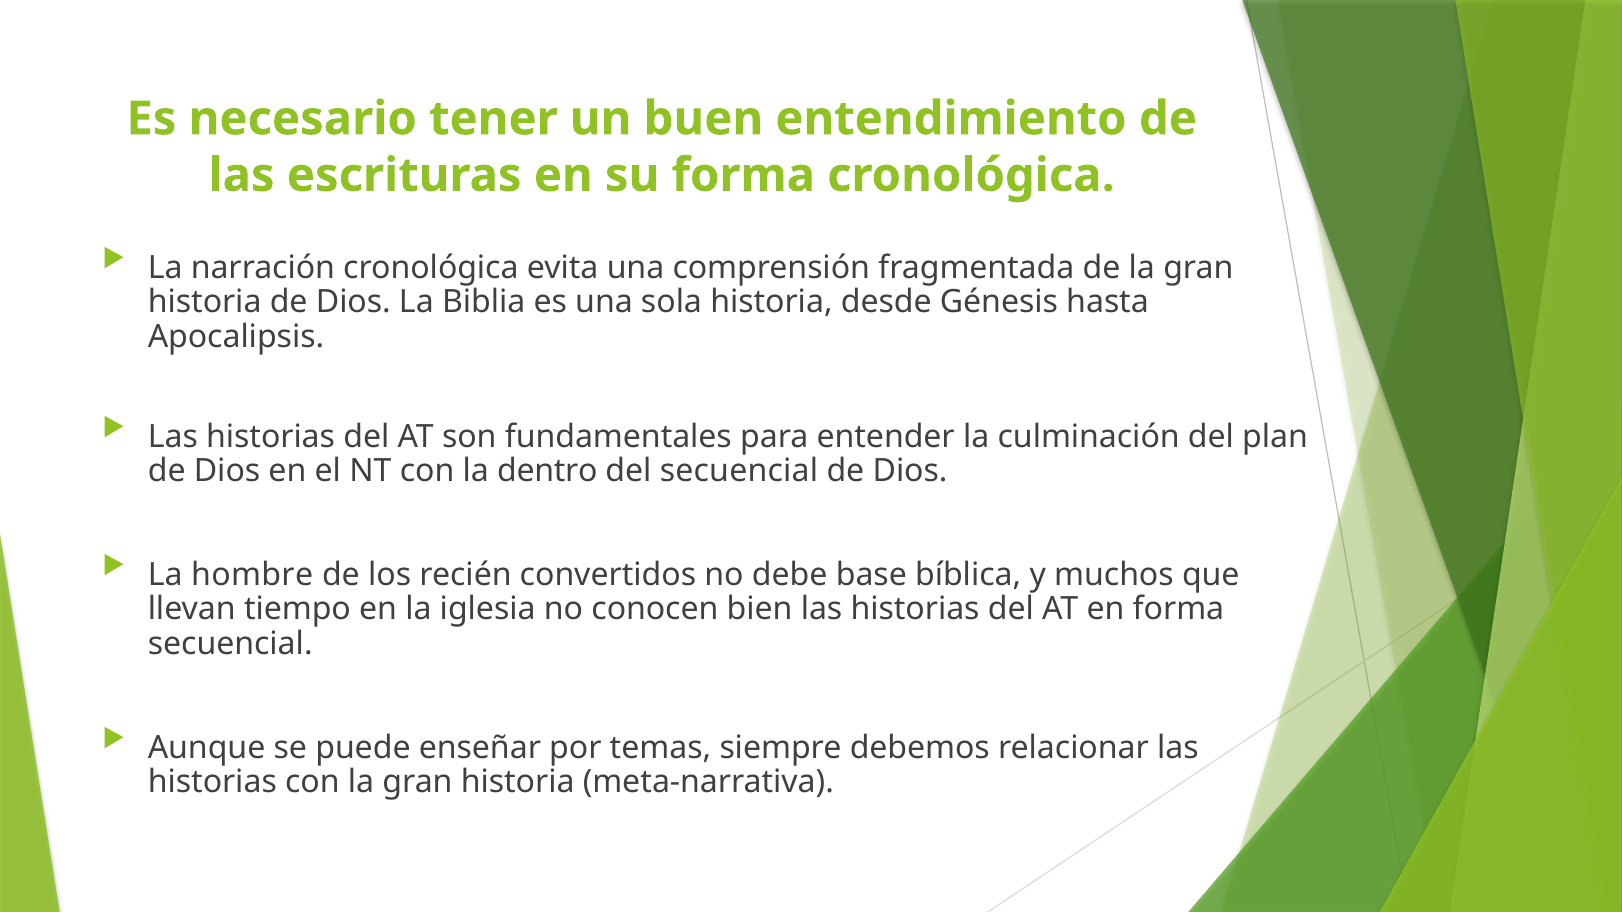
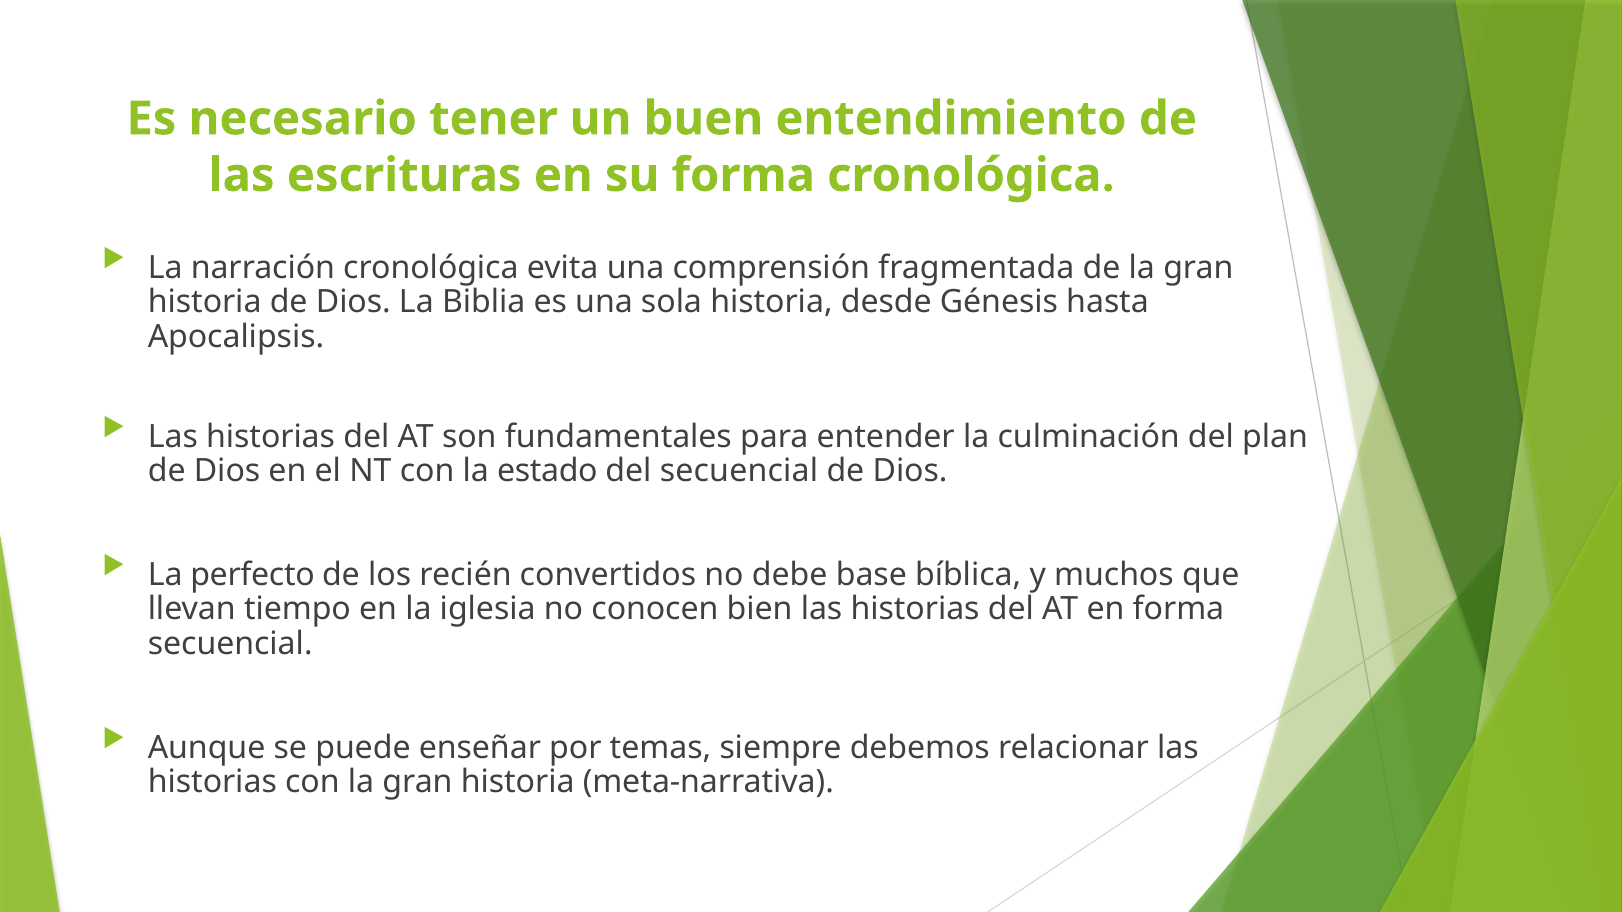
dentro: dentro -> estado
hombre: hombre -> perfecto
